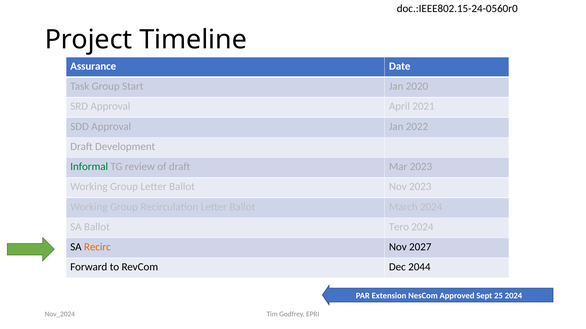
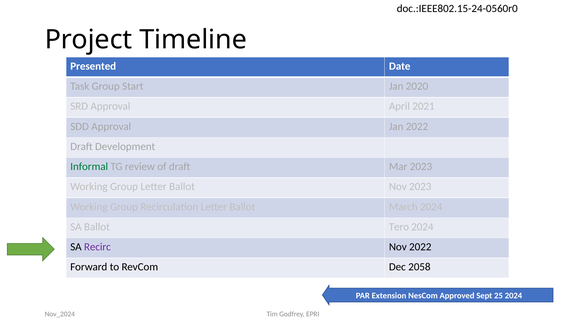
Assurance: Assurance -> Presented
Recirc colour: orange -> purple
Nov 2027: 2027 -> 2022
2044: 2044 -> 2058
